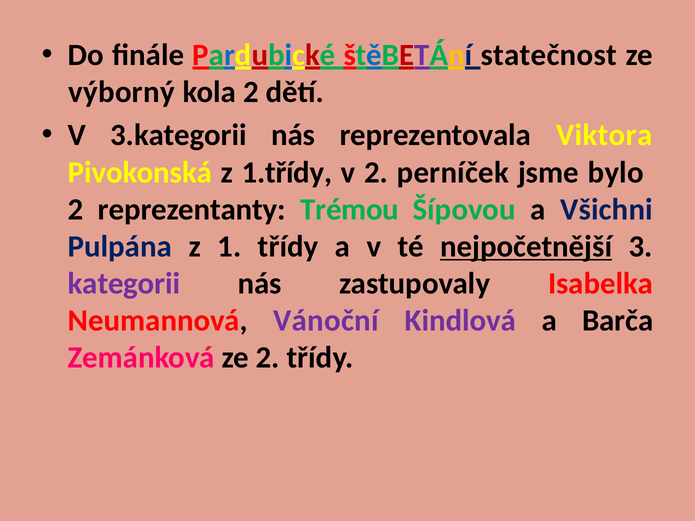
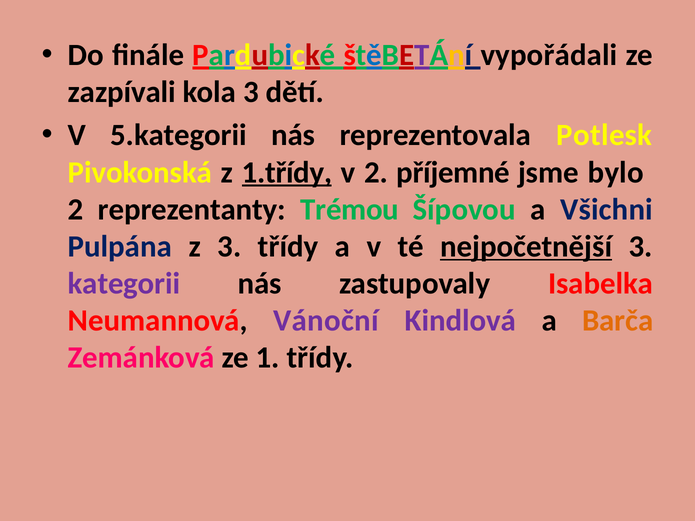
statečnost: statečnost -> vypořádali
výborný: výborný -> zazpívali
kola 2: 2 -> 3
3.kategorii: 3.kategorii -> 5.kategorii
Viktora: Viktora -> Potlesk
1.třídy underline: none -> present
perníček: perníček -> příjemné
z 1: 1 -> 3
Barča colour: black -> orange
ze 2: 2 -> 1
